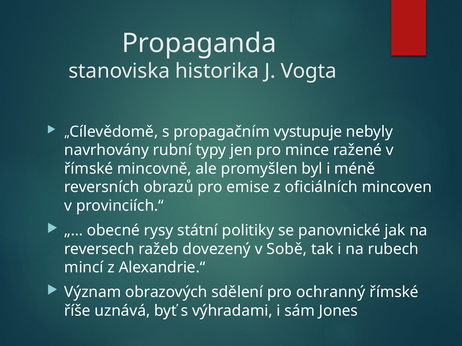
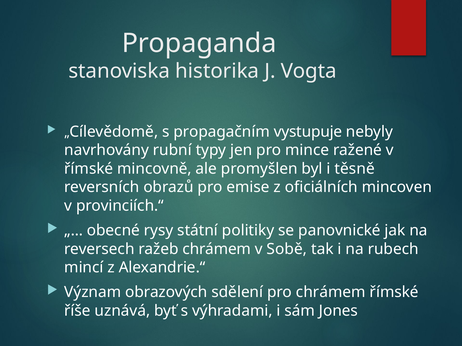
méně: méně -> těsně
ražeb dovezený: dovezený -> chrámem
pro ochranný: ochranný -> chrámem
